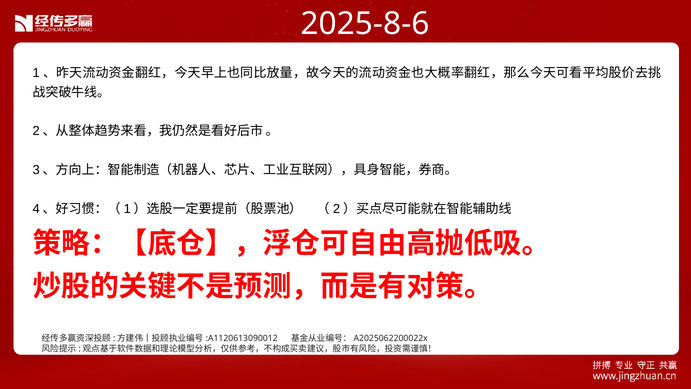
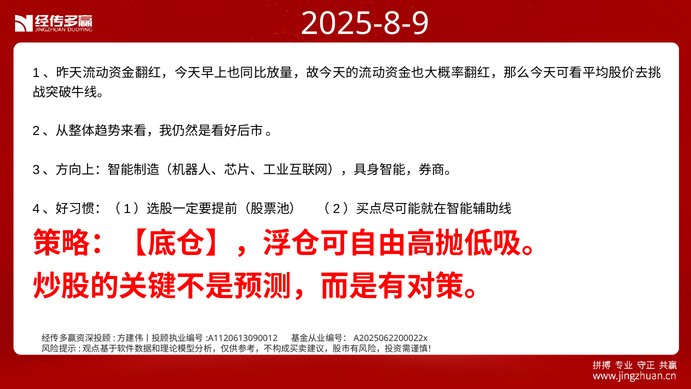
2025-8-6: 2025-8-6 -> 2025-8-9
